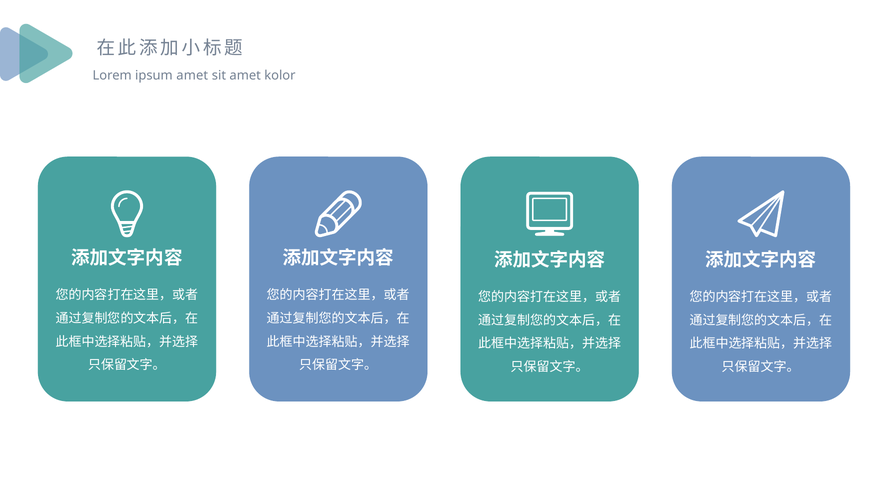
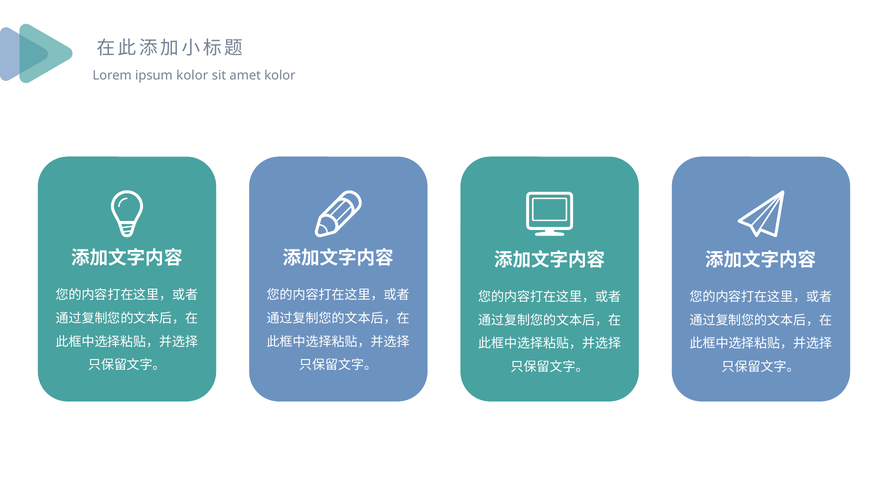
ipsum amet: amet -> kolor
